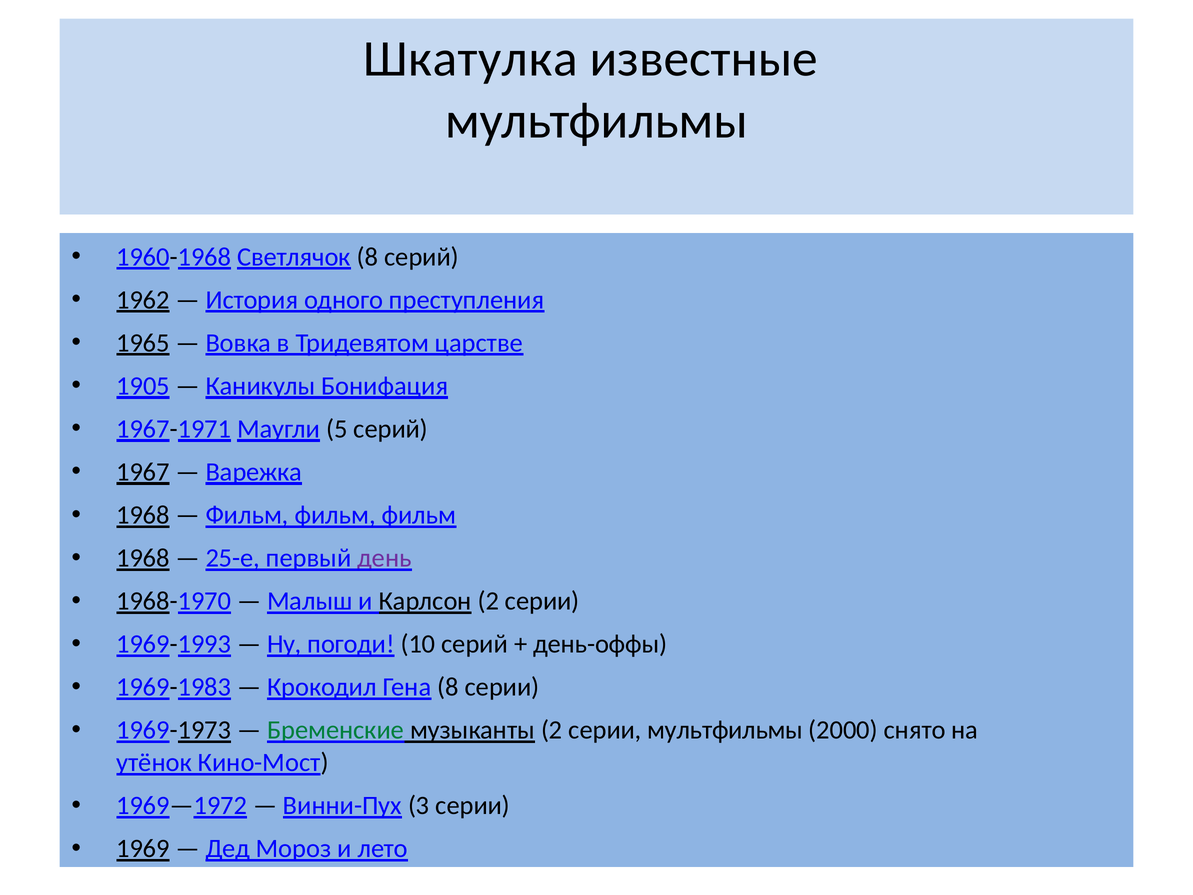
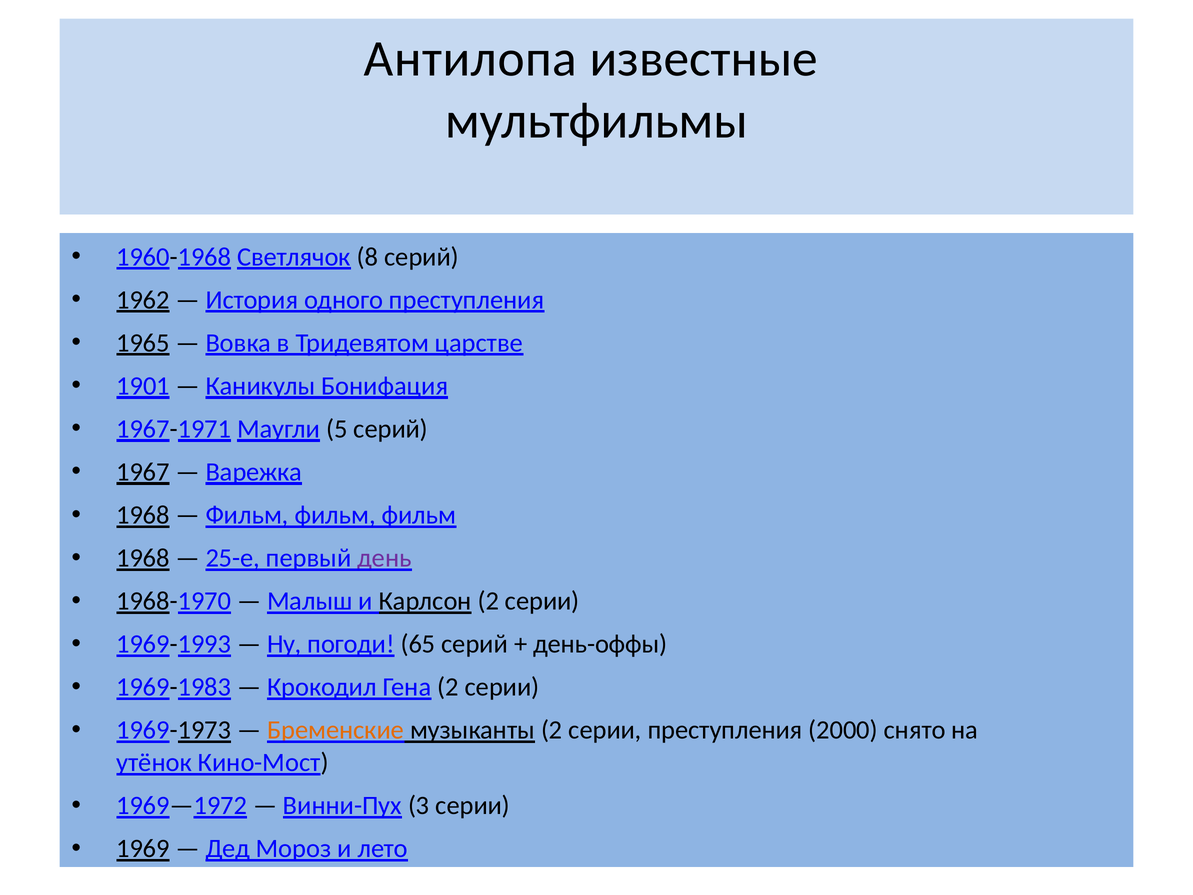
Шкатулка: Шкатулка -> Антилопа
1905: 1905 -> 1901
10: 10 -> 65
Гена 8: 8 -> 2
Бременские colour: green -> orange
серии мультфильмы: мультфильмы -> преступления
